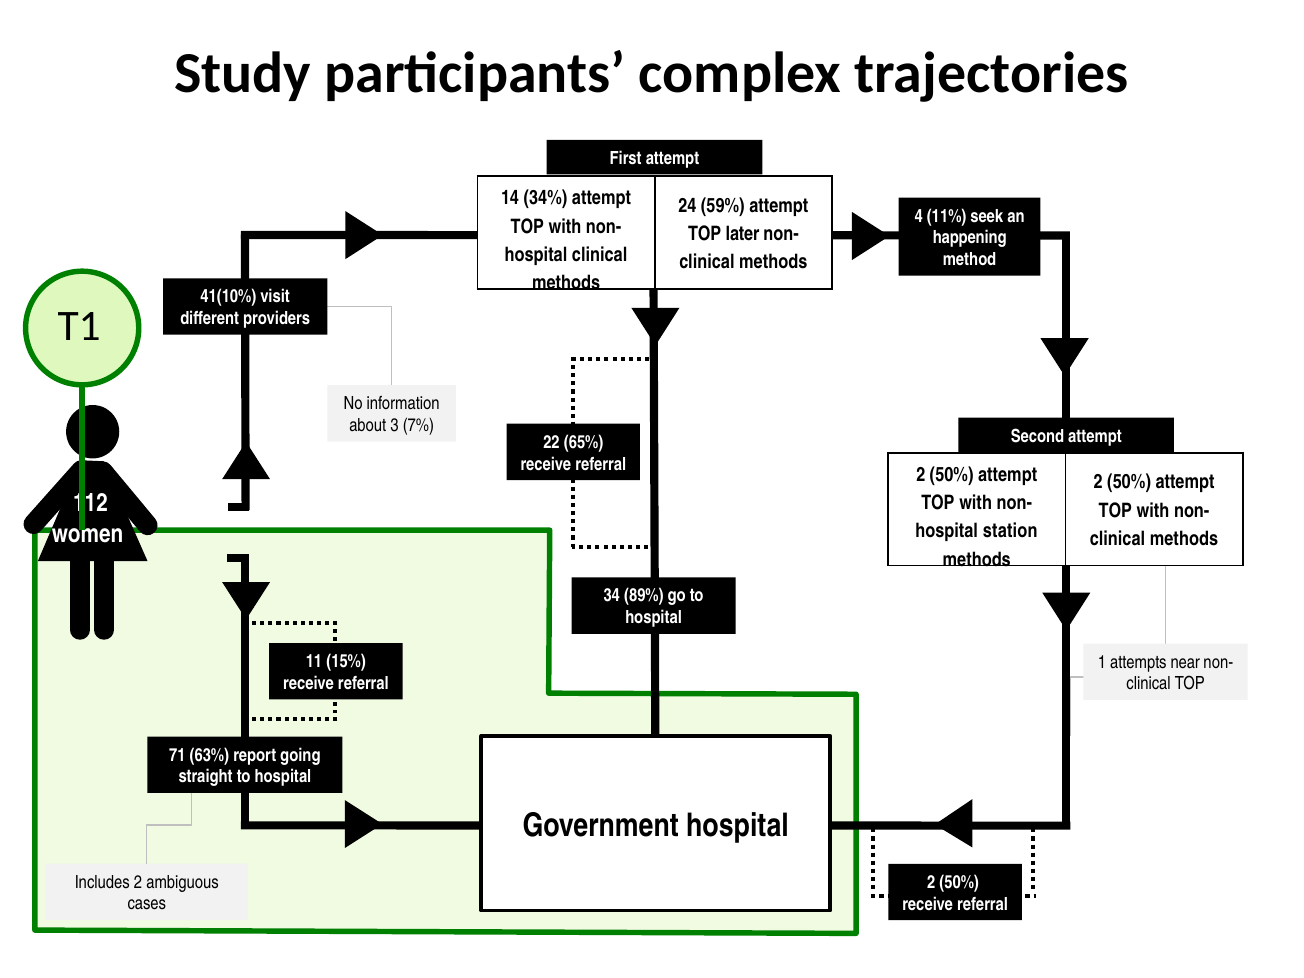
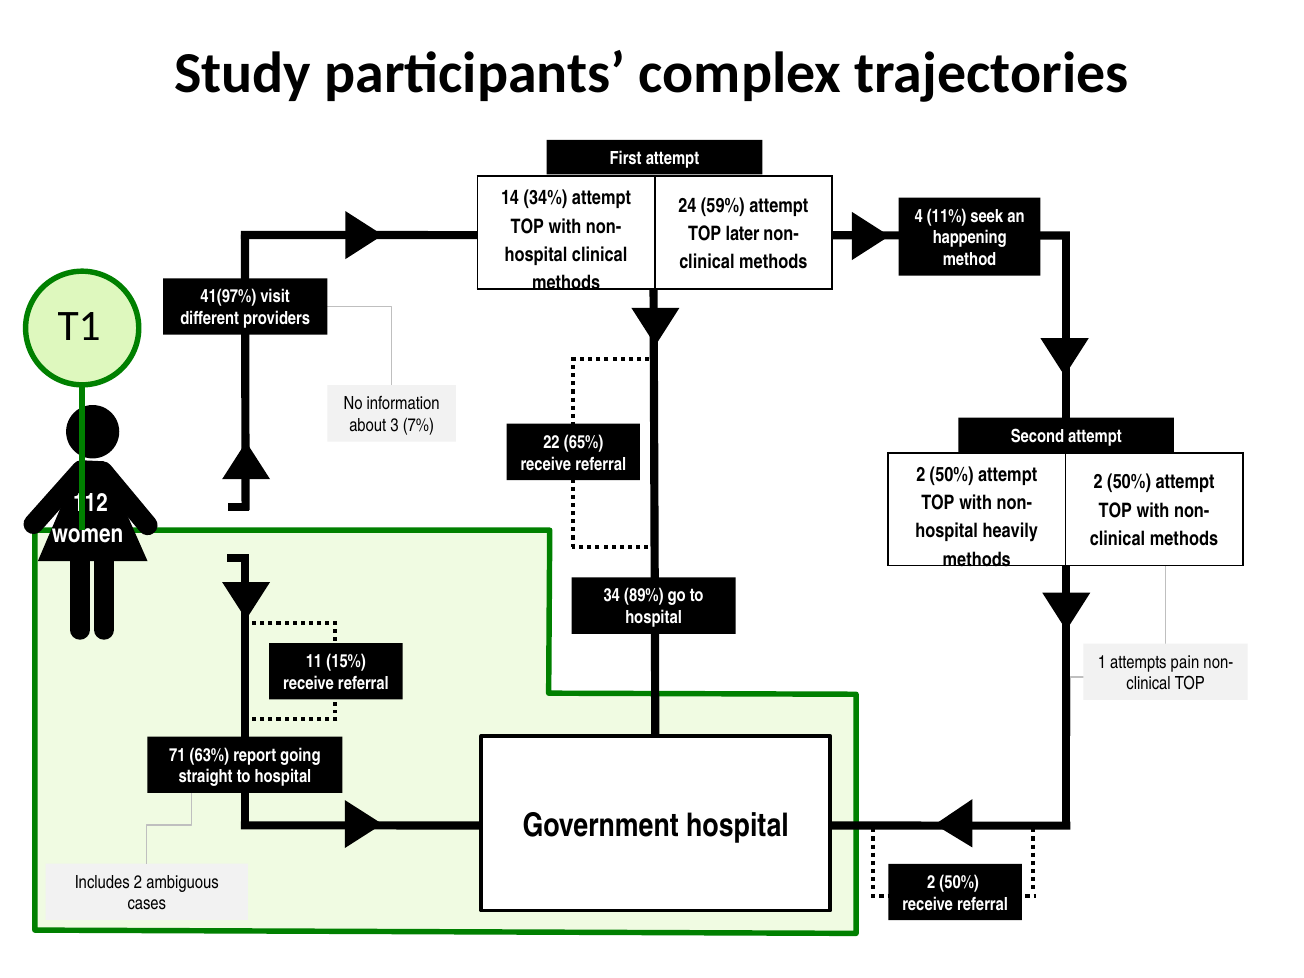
41(10%: 41(10% -> 41(97%
station: station -> heavily
near: near -> pain
